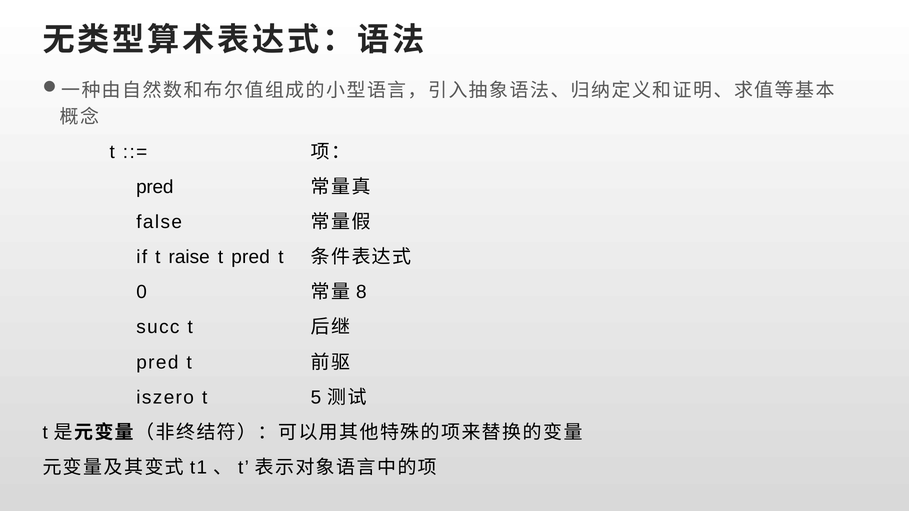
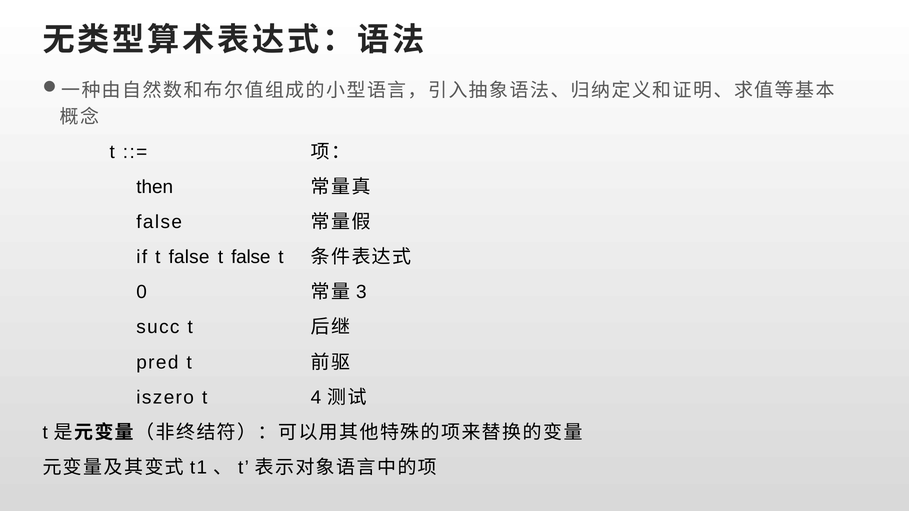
pred at (155, 187): pred -> then
if t raise: raise -> false
pred at (251, 257): pred -> false
8: 8 -> 3
5: 5 -> 4
